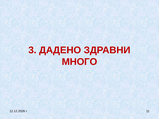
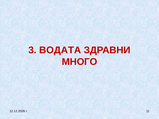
ДАДЕНО: ДАДЕНО -> ВОДАТА
